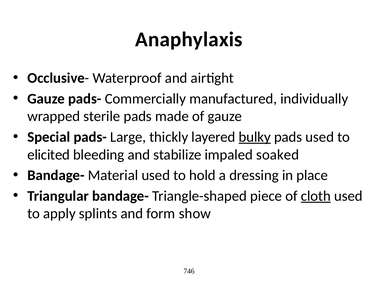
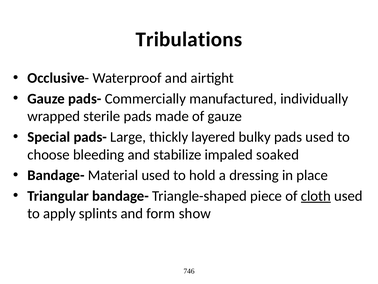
Anaphylaxis: Anaphylaxis -> Tribulations
bulky underline: present -> none
elicited: elicited -> choose
